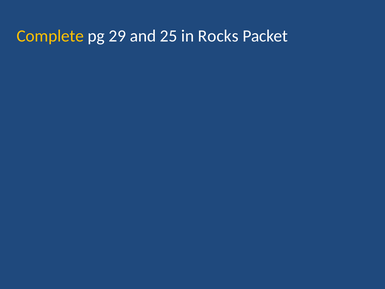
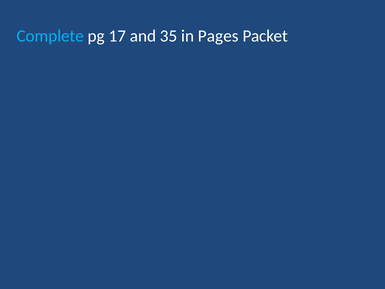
Complete colour: yellow -> light blue
29: 29 -> 17
25: 25 -> 35
Rocks: Rocks -> Pages
